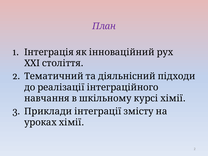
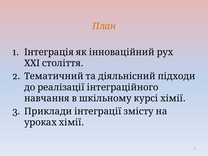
План colour: purple -> orange
